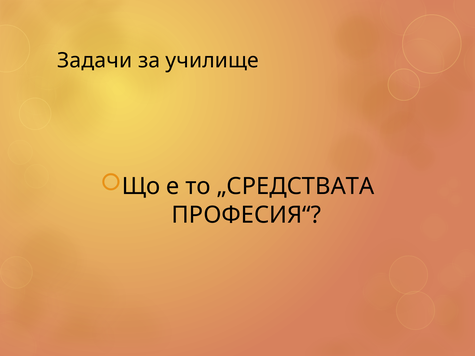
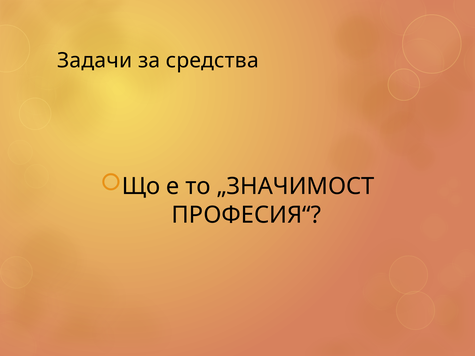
училище: училище -> средства
„СРЕДСТВАТА: „СРЕДСТВАТА -> „ЗНАЧИМОСТ
